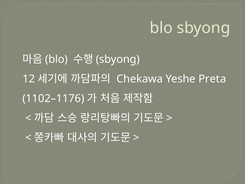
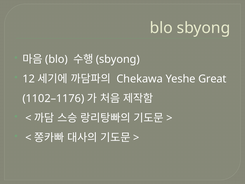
Preta: Preta -> Great
